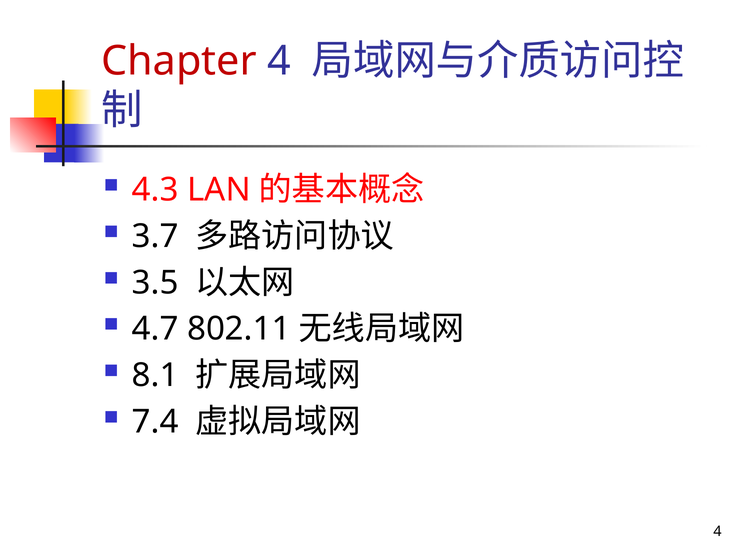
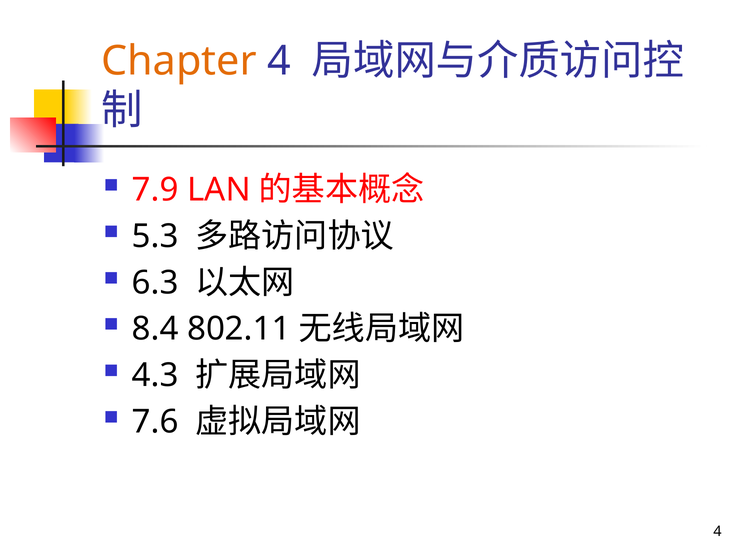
Chapter colour: red -> orange
4.3: 4.3 -> 7.9
3.7: 3.7 -> 5.3
3.5: 3.5 -> 6.3
4.7: 4.7 -> 8.4
8.1: 8.1 -> 4.3
7.4: 7.4 -> 7.6
